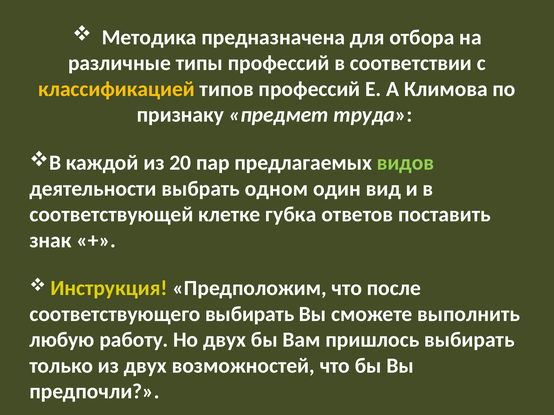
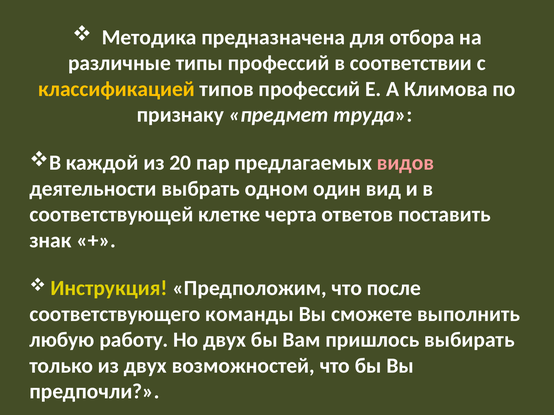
видов colour: light green -> pink
губка: губка -> черта
соответствующего выбирать: выбирать -> команды
